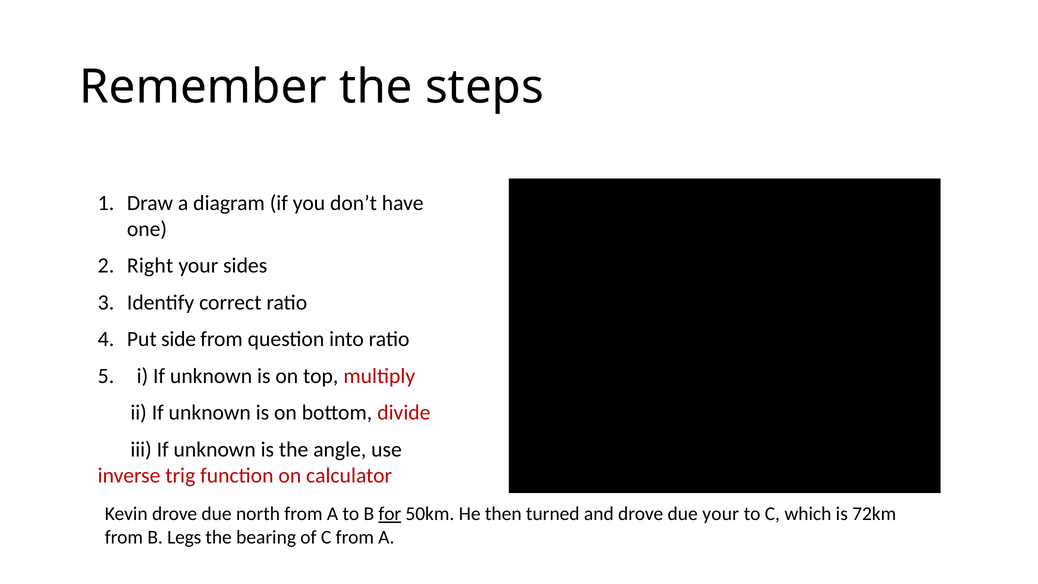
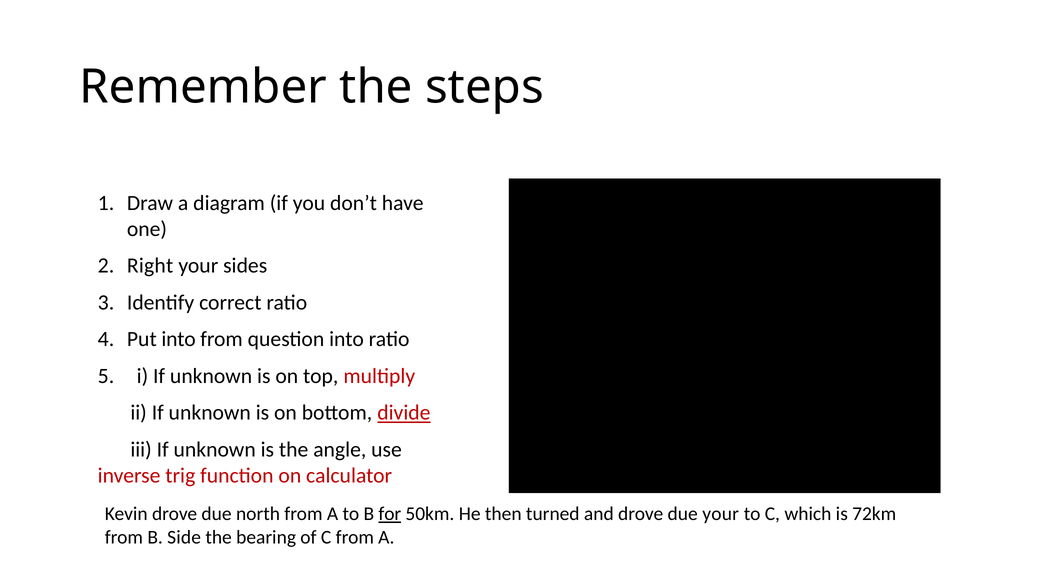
Put side: side -> into
divide underline: none -> present
Legs: Legs -> Side
